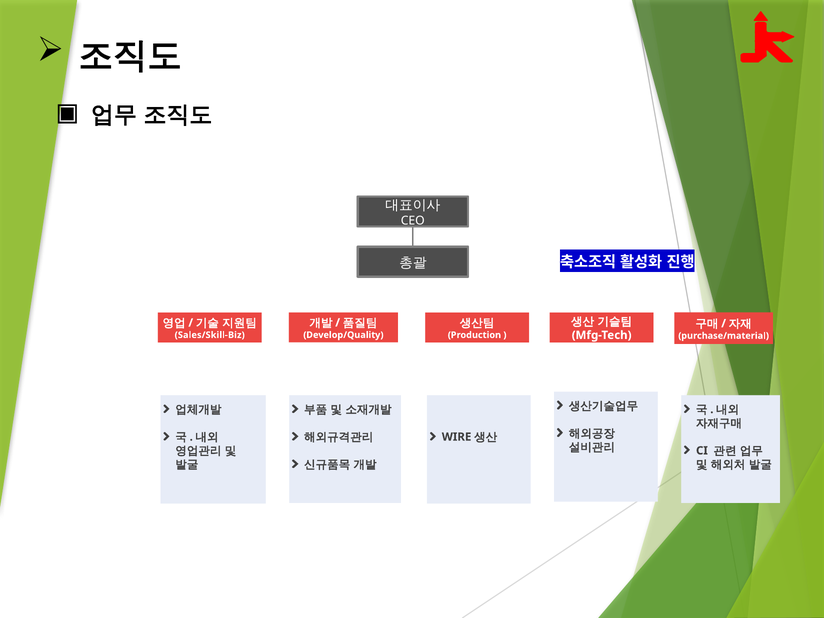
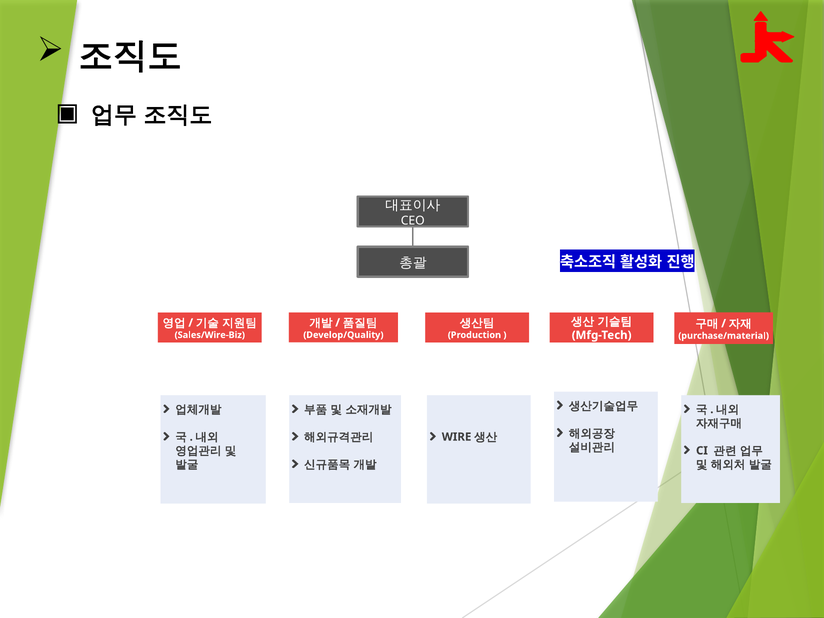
Sales/Skill-Biz: Sales/Skill-Biz -> Sales/Wire-Biz
